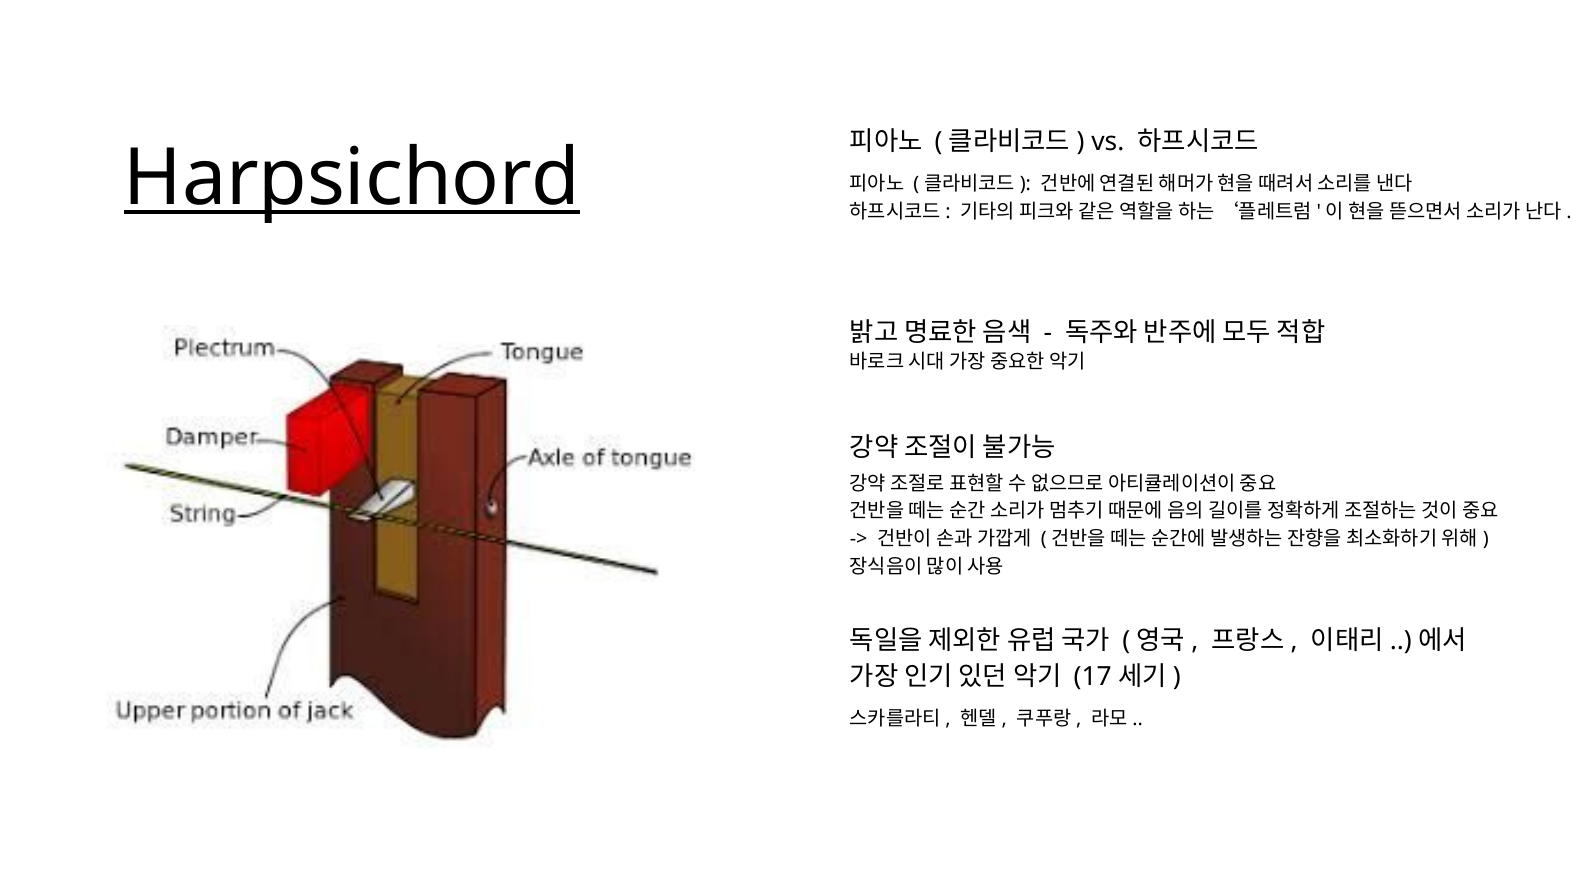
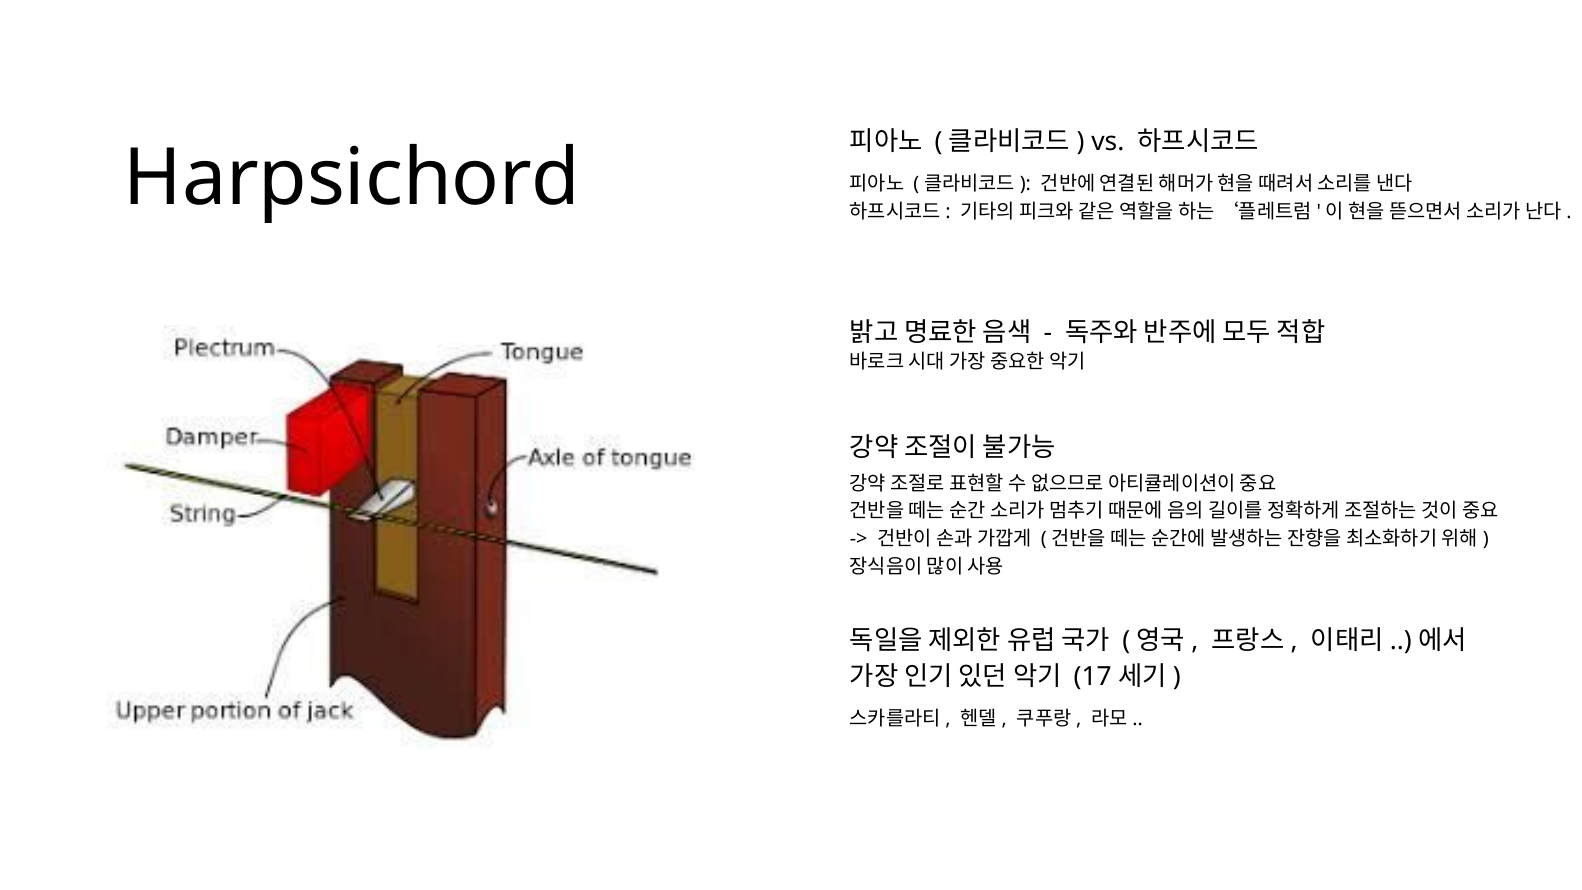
Harpsichord underline: present -> none
